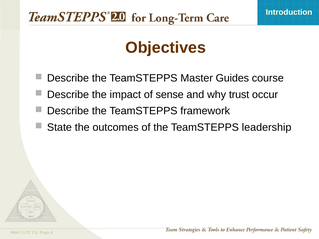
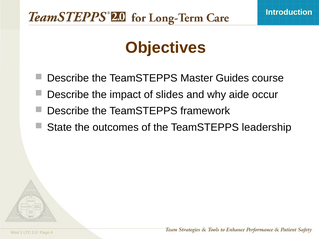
sense: sense -> slides
trust: trust -> aide
